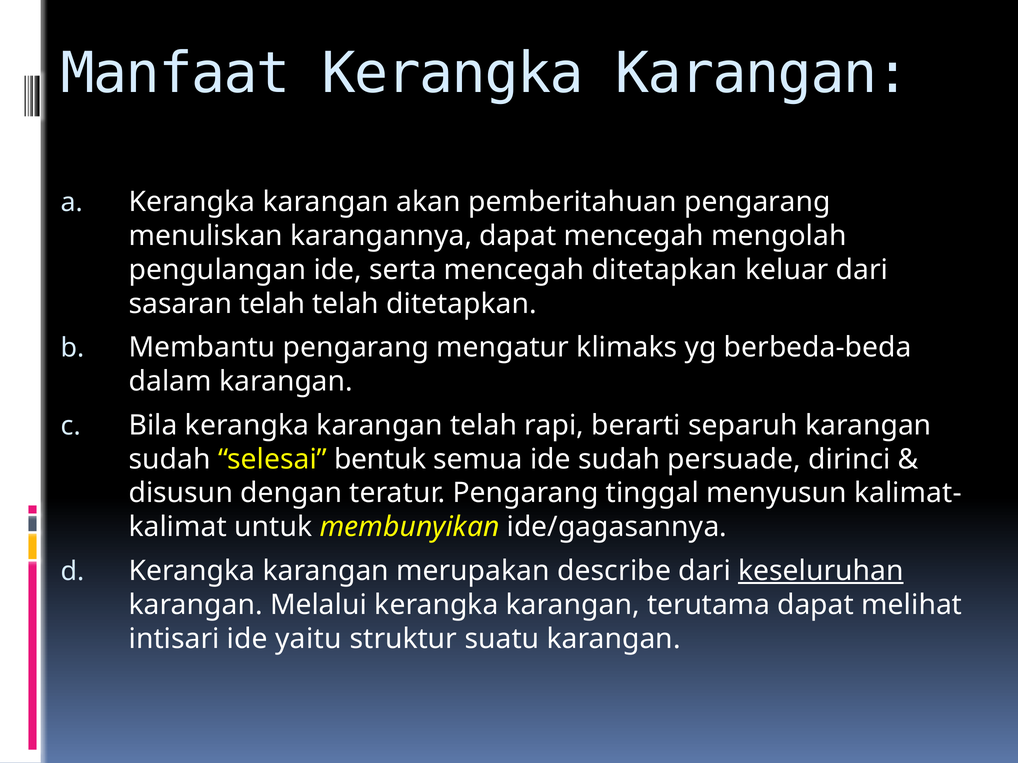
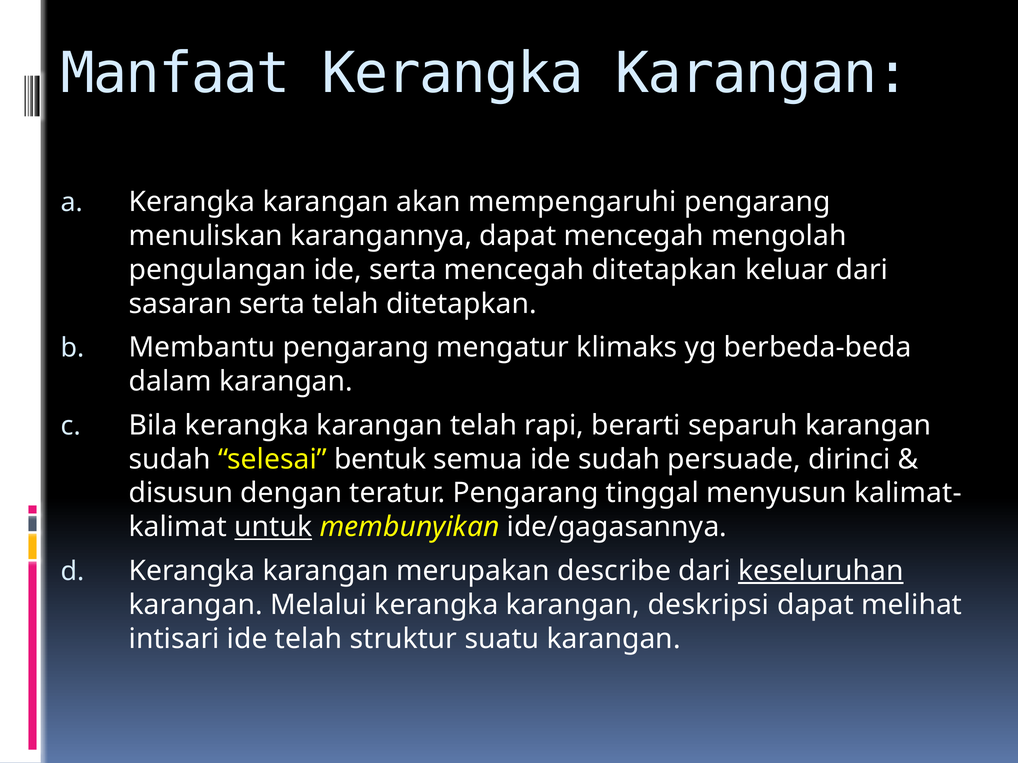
pemberitahuan: pemberitahuan -> mempengaruhi
sasaran telah: telah -> serta
untuk underline: none -> present
terutama: terutama -> deskripsi
ide yaitu: yaitu -> telah
